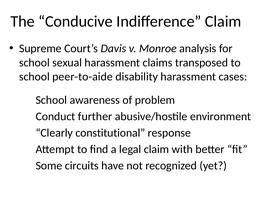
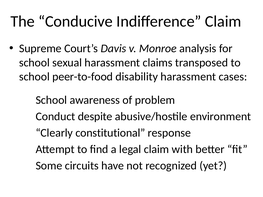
peer-to-aide: peer-to-aide -> peer-to-food
further: further -> despite
